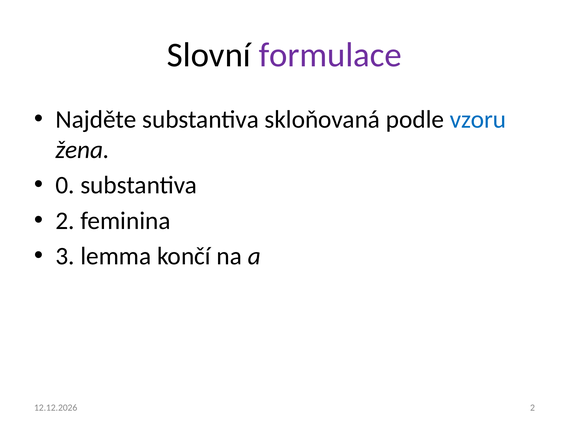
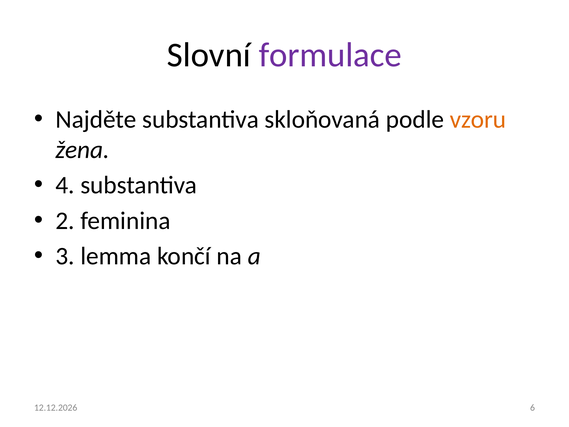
vzoru colour: blue -> orange
0: 0 -> 4
2 at (533, 407): 2 -> 6
